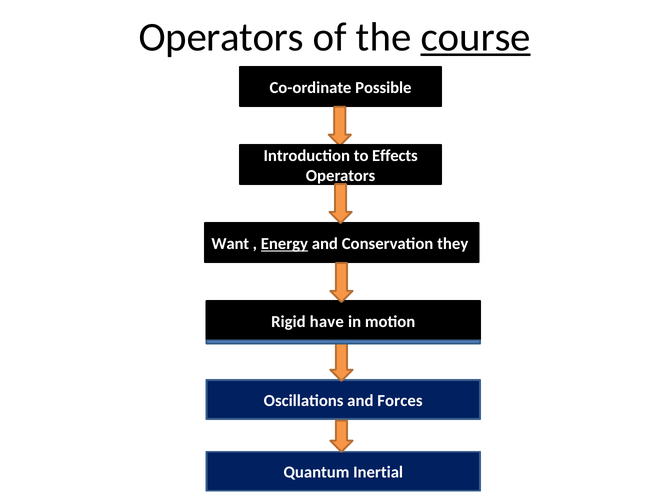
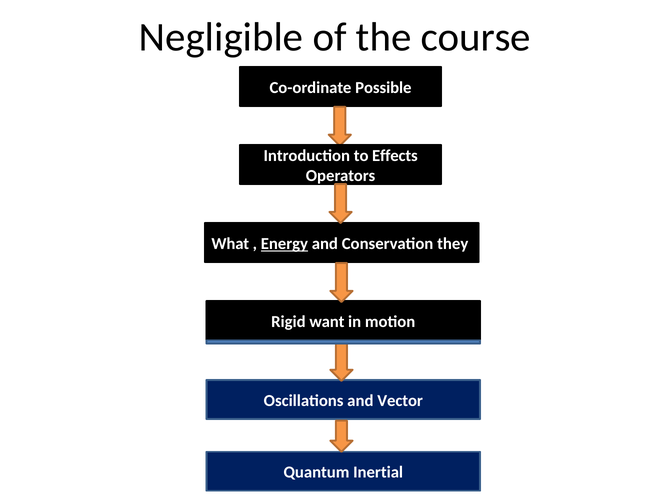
Operators at (221, 37): Operators -> Negligible
course underline: present -> none
Want: Want -> What
have: have -> want
Forces: Forces -> Vector
